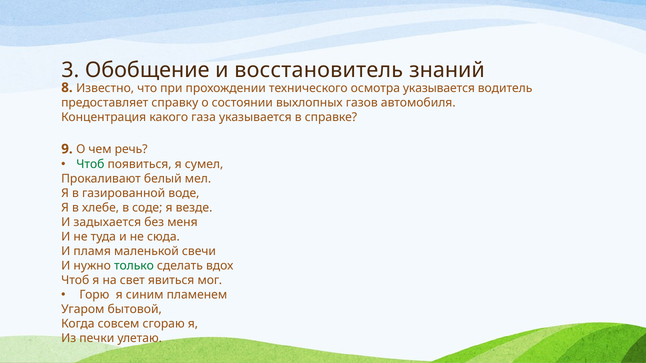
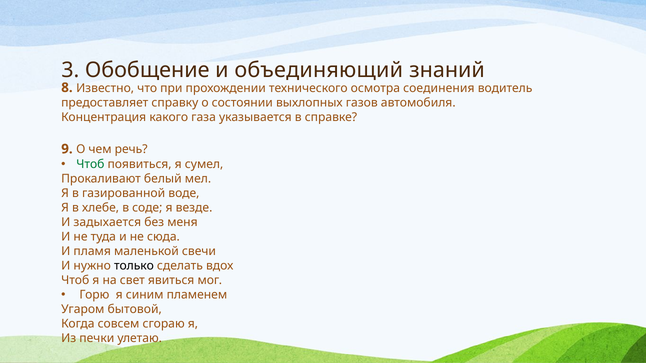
восстановитель: восстановитель -> объединяющий
осмотра указывается: указывается -> соединения
только colour: green -> black
